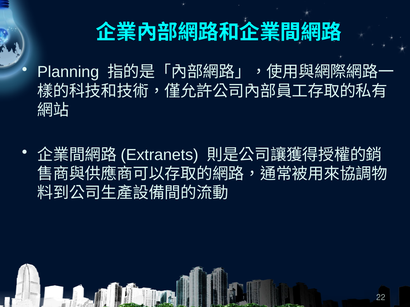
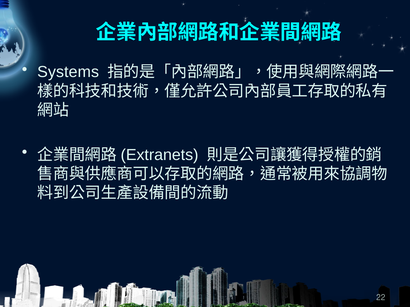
Planning: Planning -> Systems
